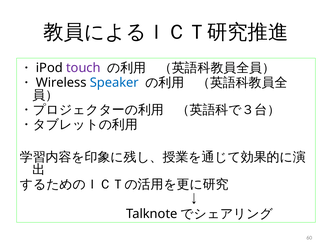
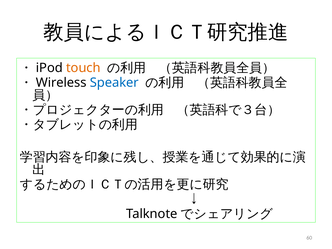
touch colour: purple -> orange
